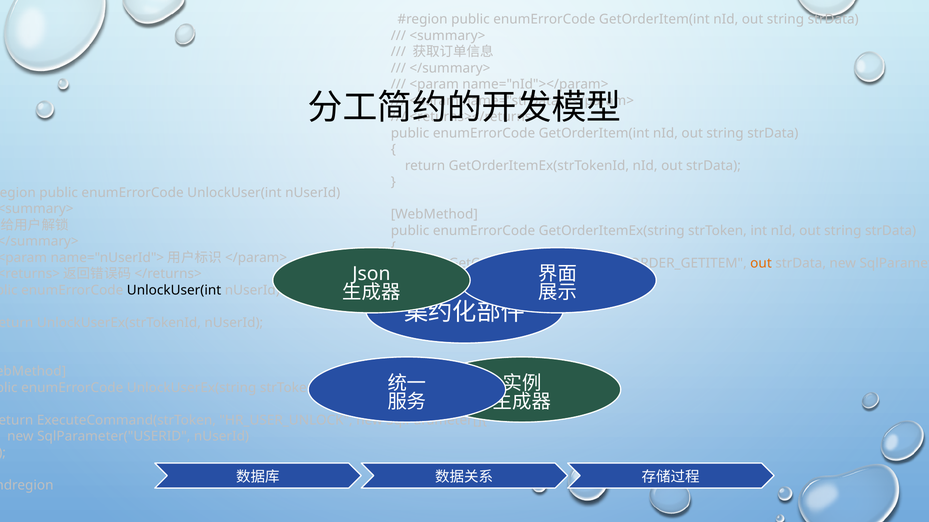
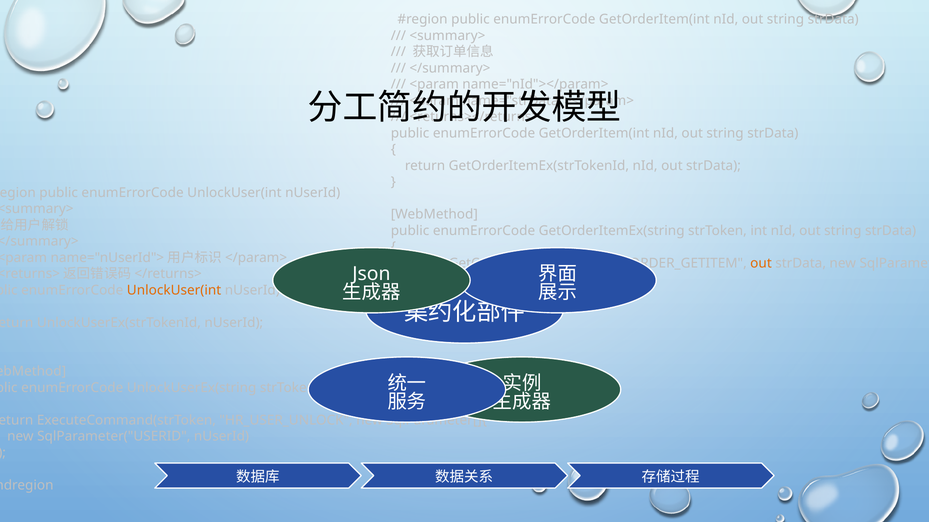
UnlockUser(int at (174, 290) colour: black -> orange
